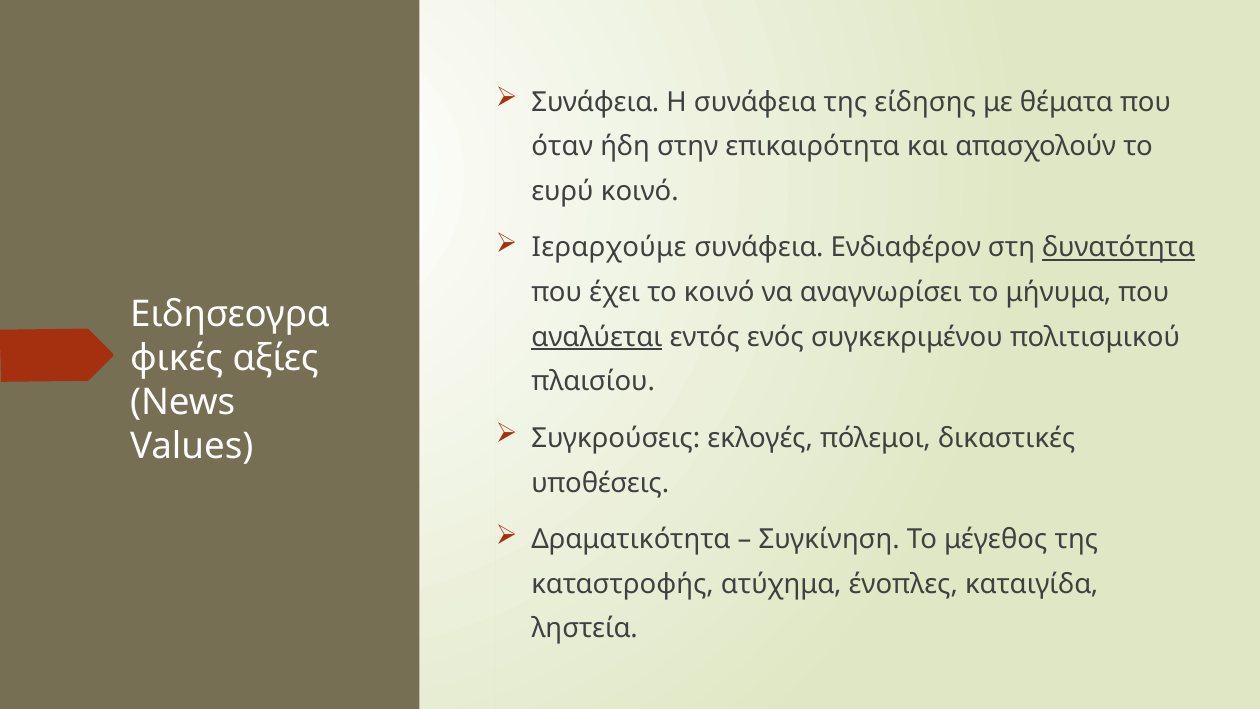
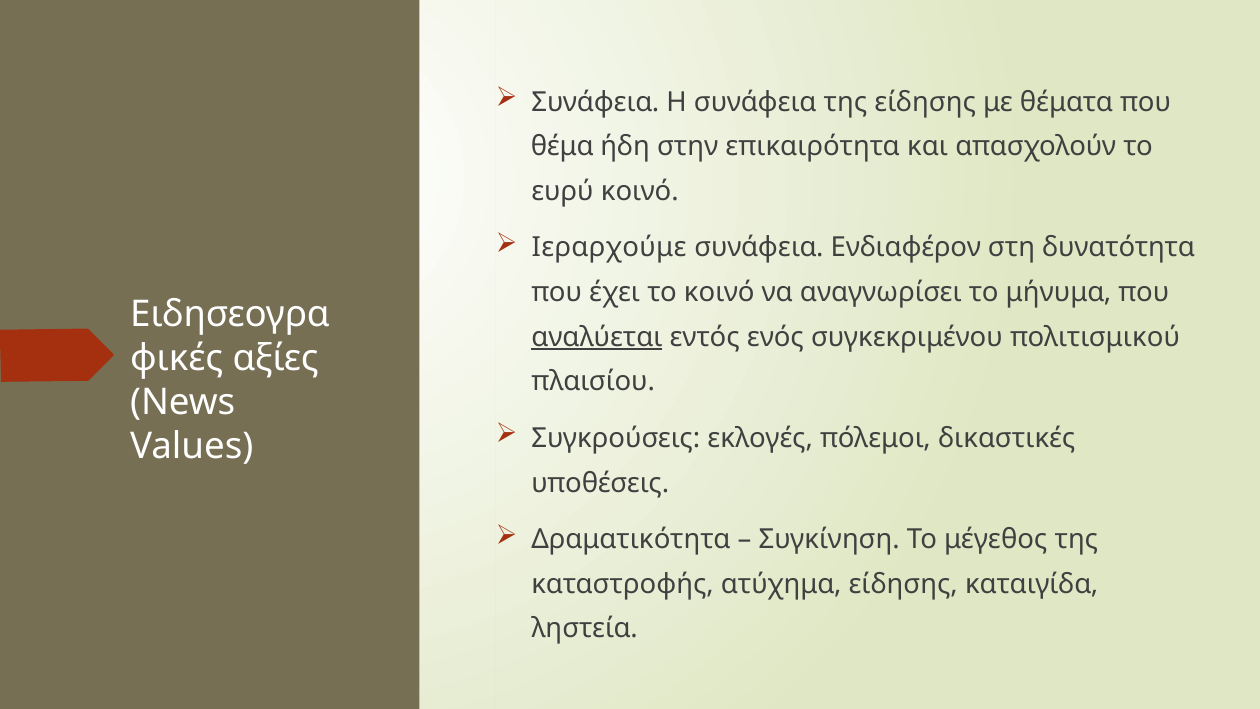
όταν: όταν -> θέμα
δυνατότητα underline: present -> none
ατύχημα ένοπλες: ένοπλες -> είδησης
